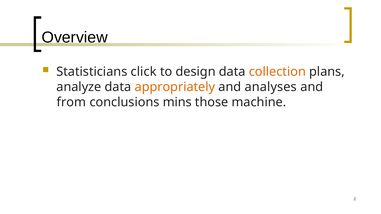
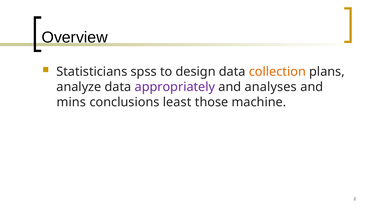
click: click -> spss
appropriately colour: orange -> purple
from: from -> mins
mins: mins -> least
